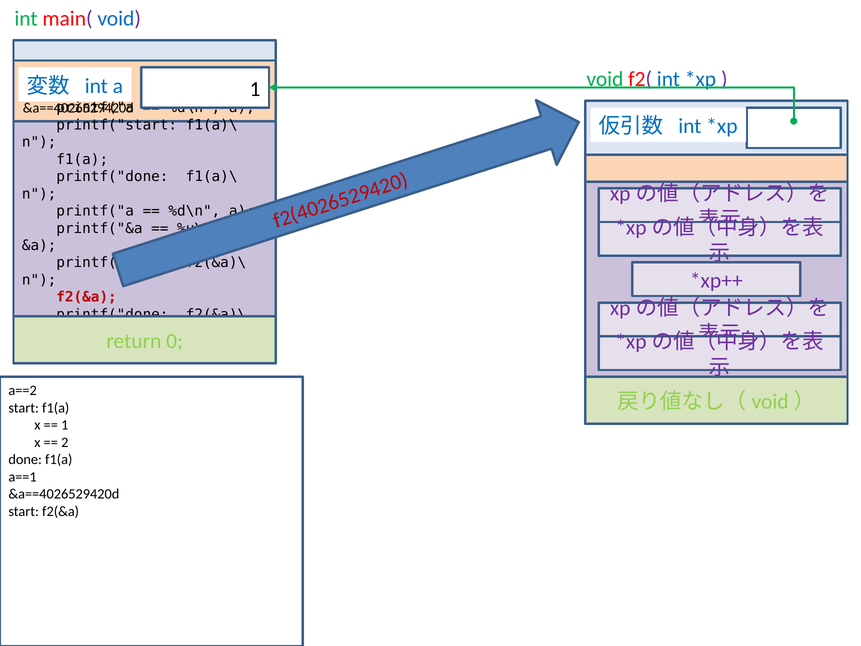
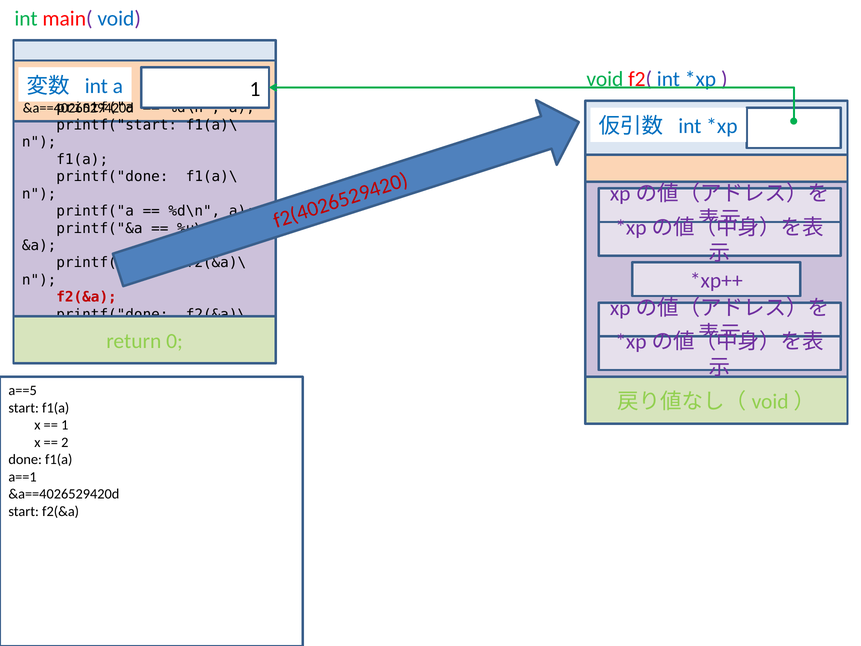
a==2: a==2 -> a==5
